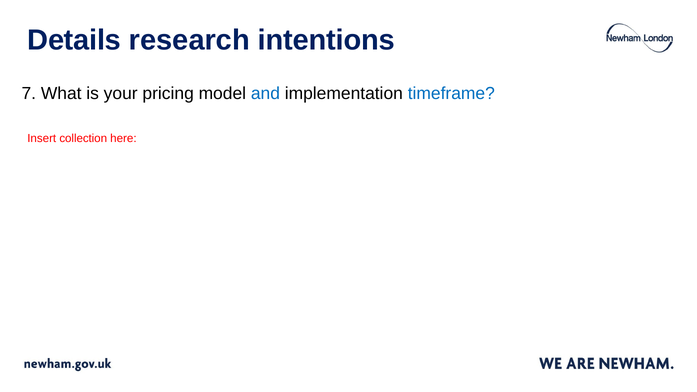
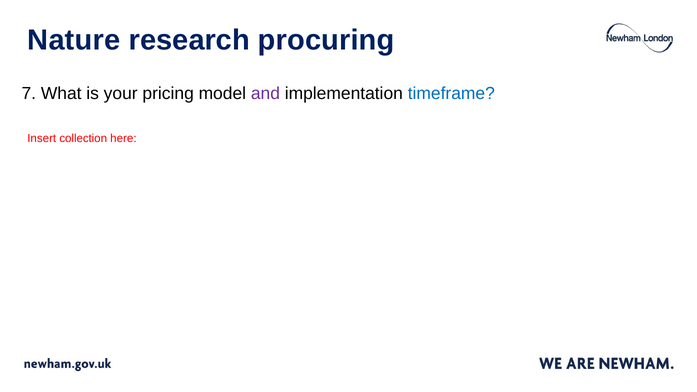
Details: Details -> Nature
intentions: intentions -> procuring
and colour: blue -> purple
